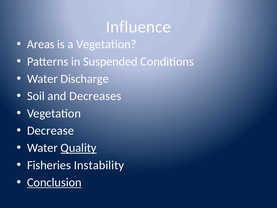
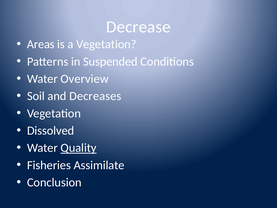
Influence: Influence -> Decrease
Discharge: Discharge -> Overview
Decrease: Decrease -> Dissolved
Instability: Instability -> Assimilate
Conclusion underline: present -> none
